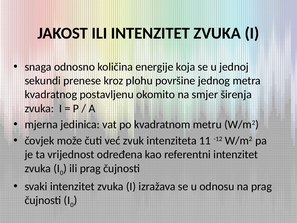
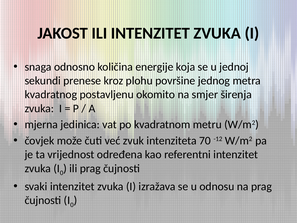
11: 11 -> 70
